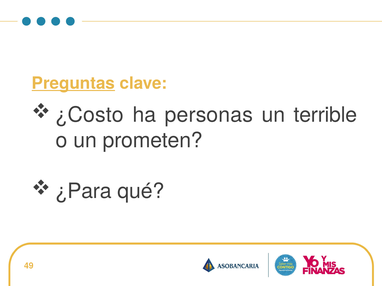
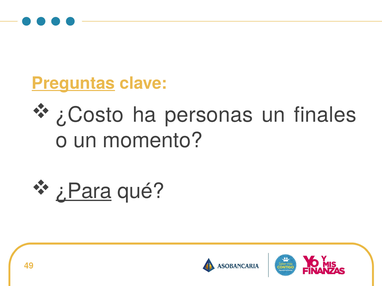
terrible: terrible -> finales
prometen: prometen -> momento
¿Para underline: none -> present
